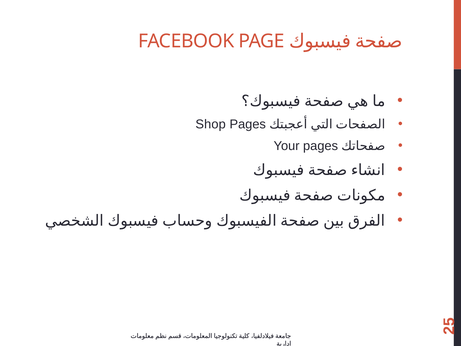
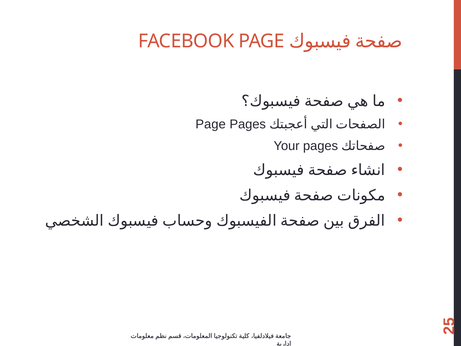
Shop at (211, 124): Shop -> Page
